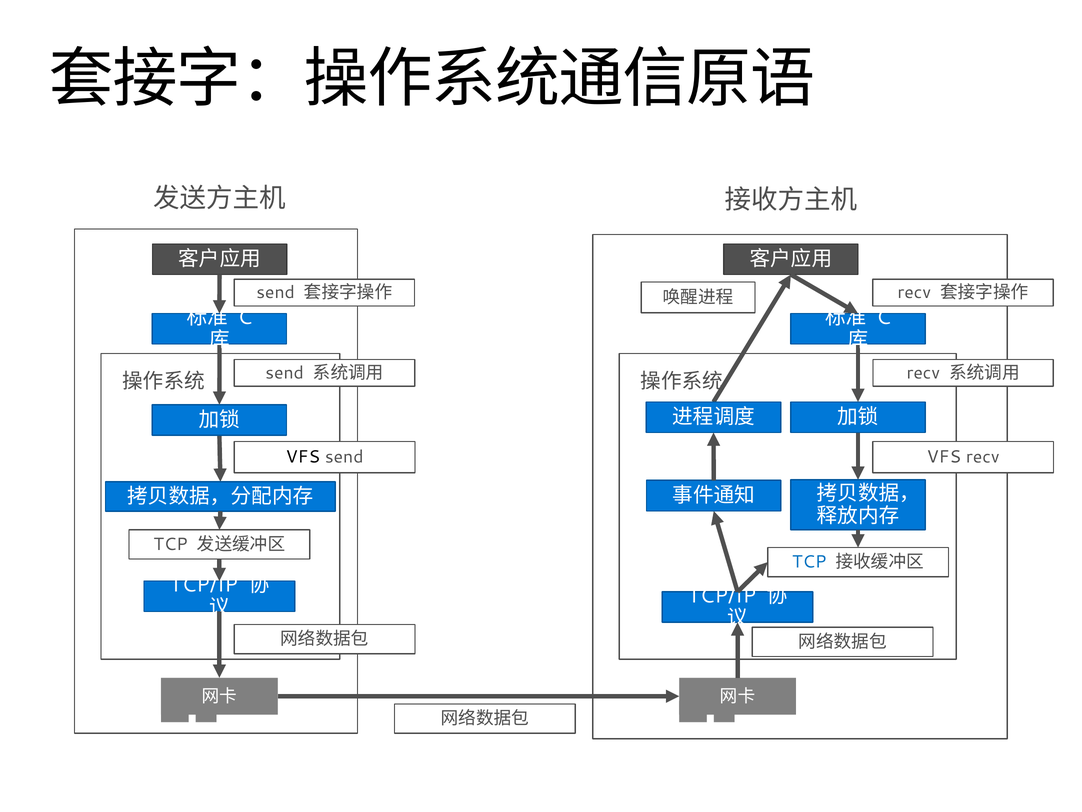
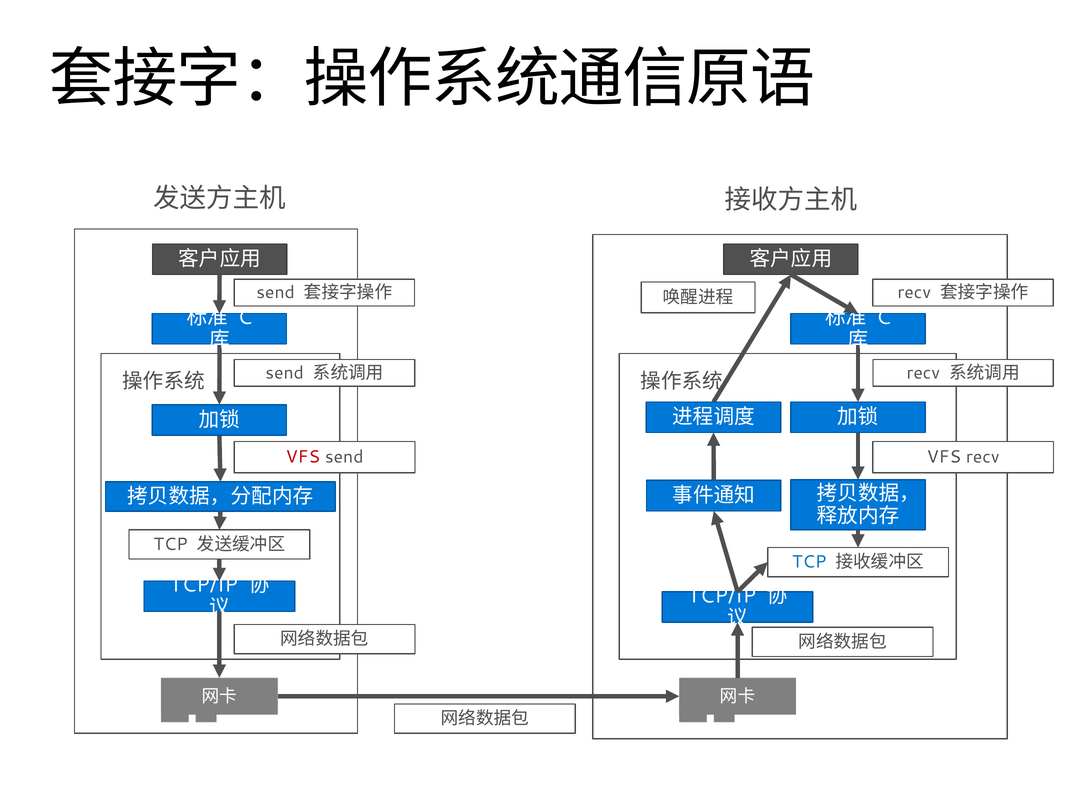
VFS at (303, 457) colour: black -> red
